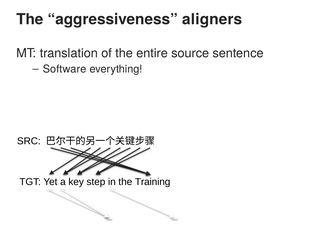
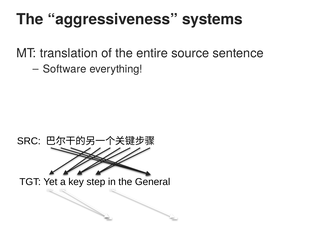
aligners: aligners -> systems
Training: Training -> General
